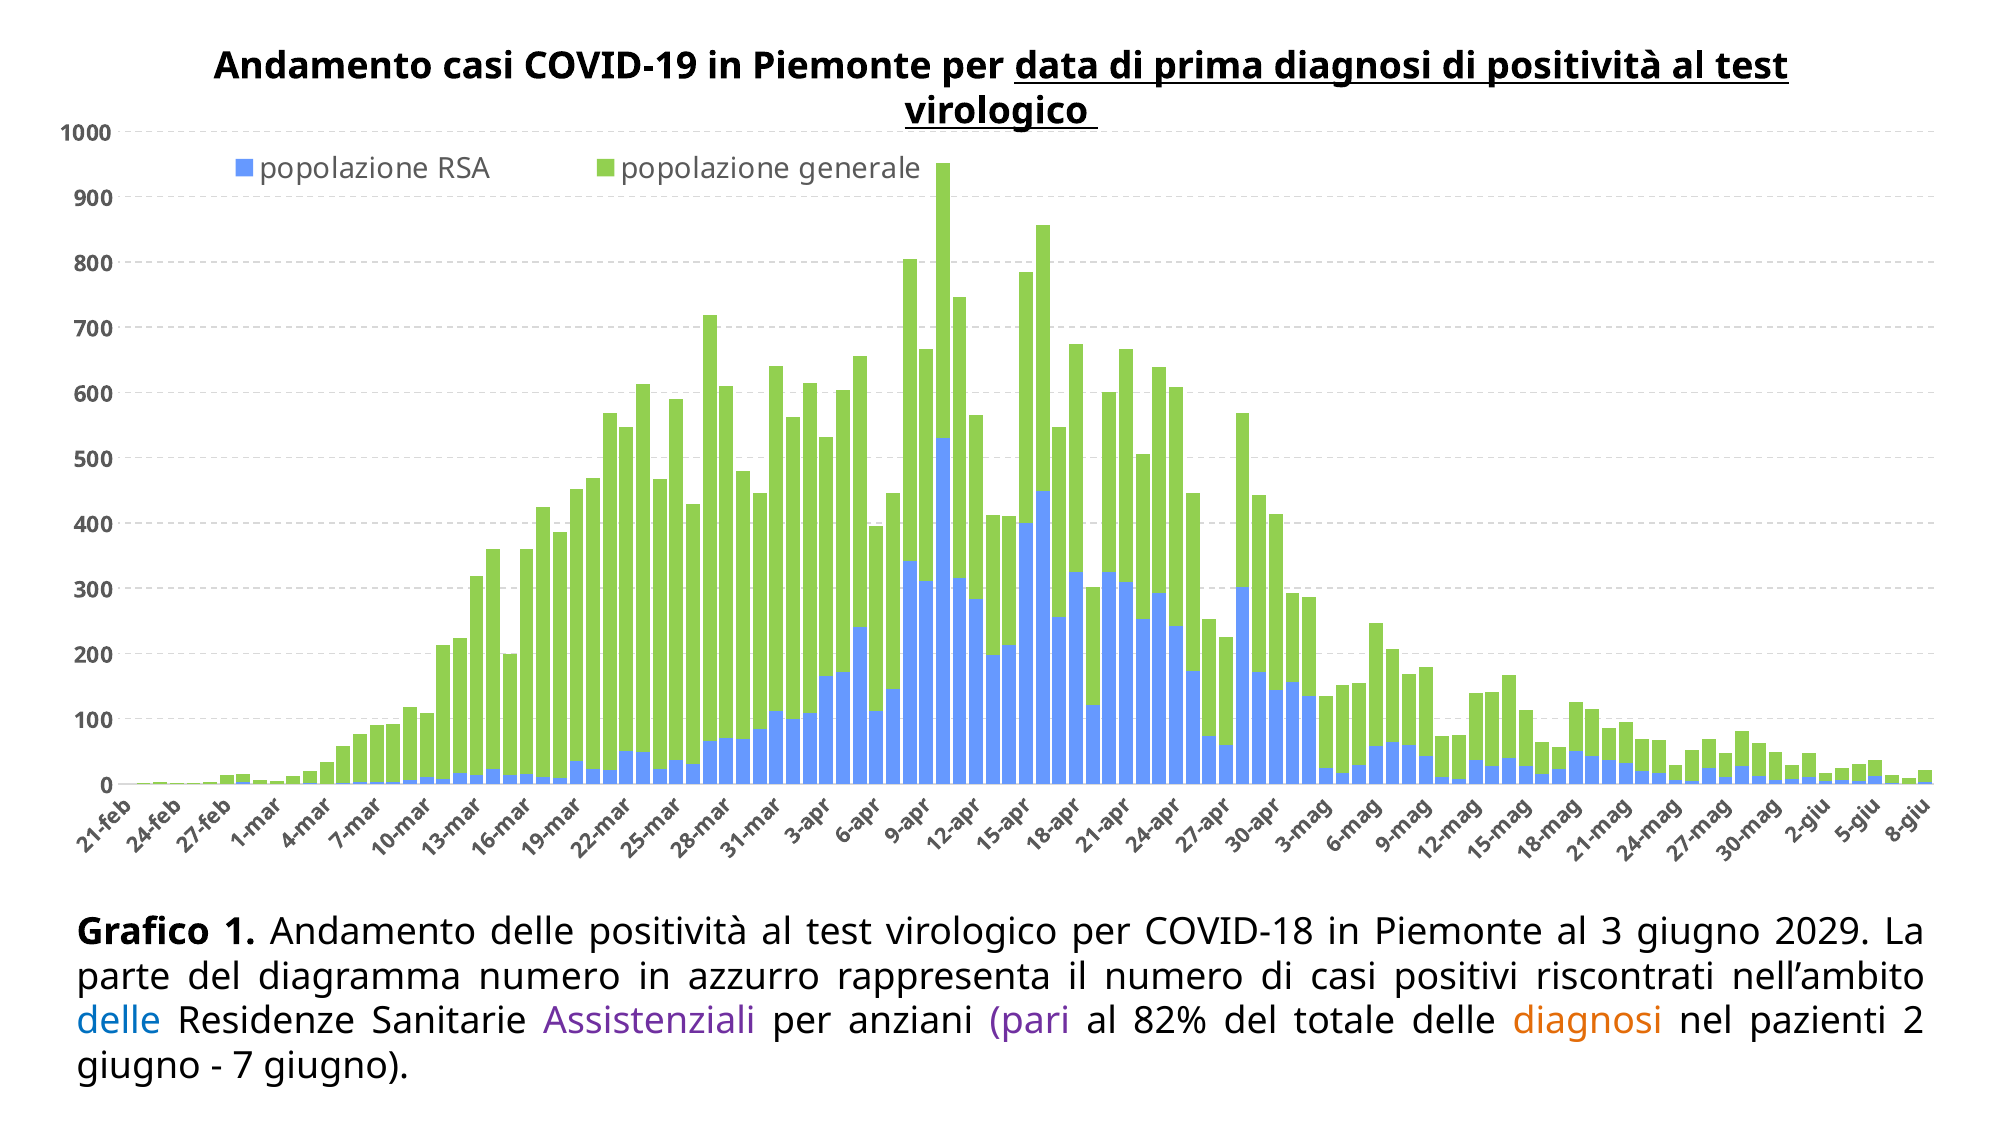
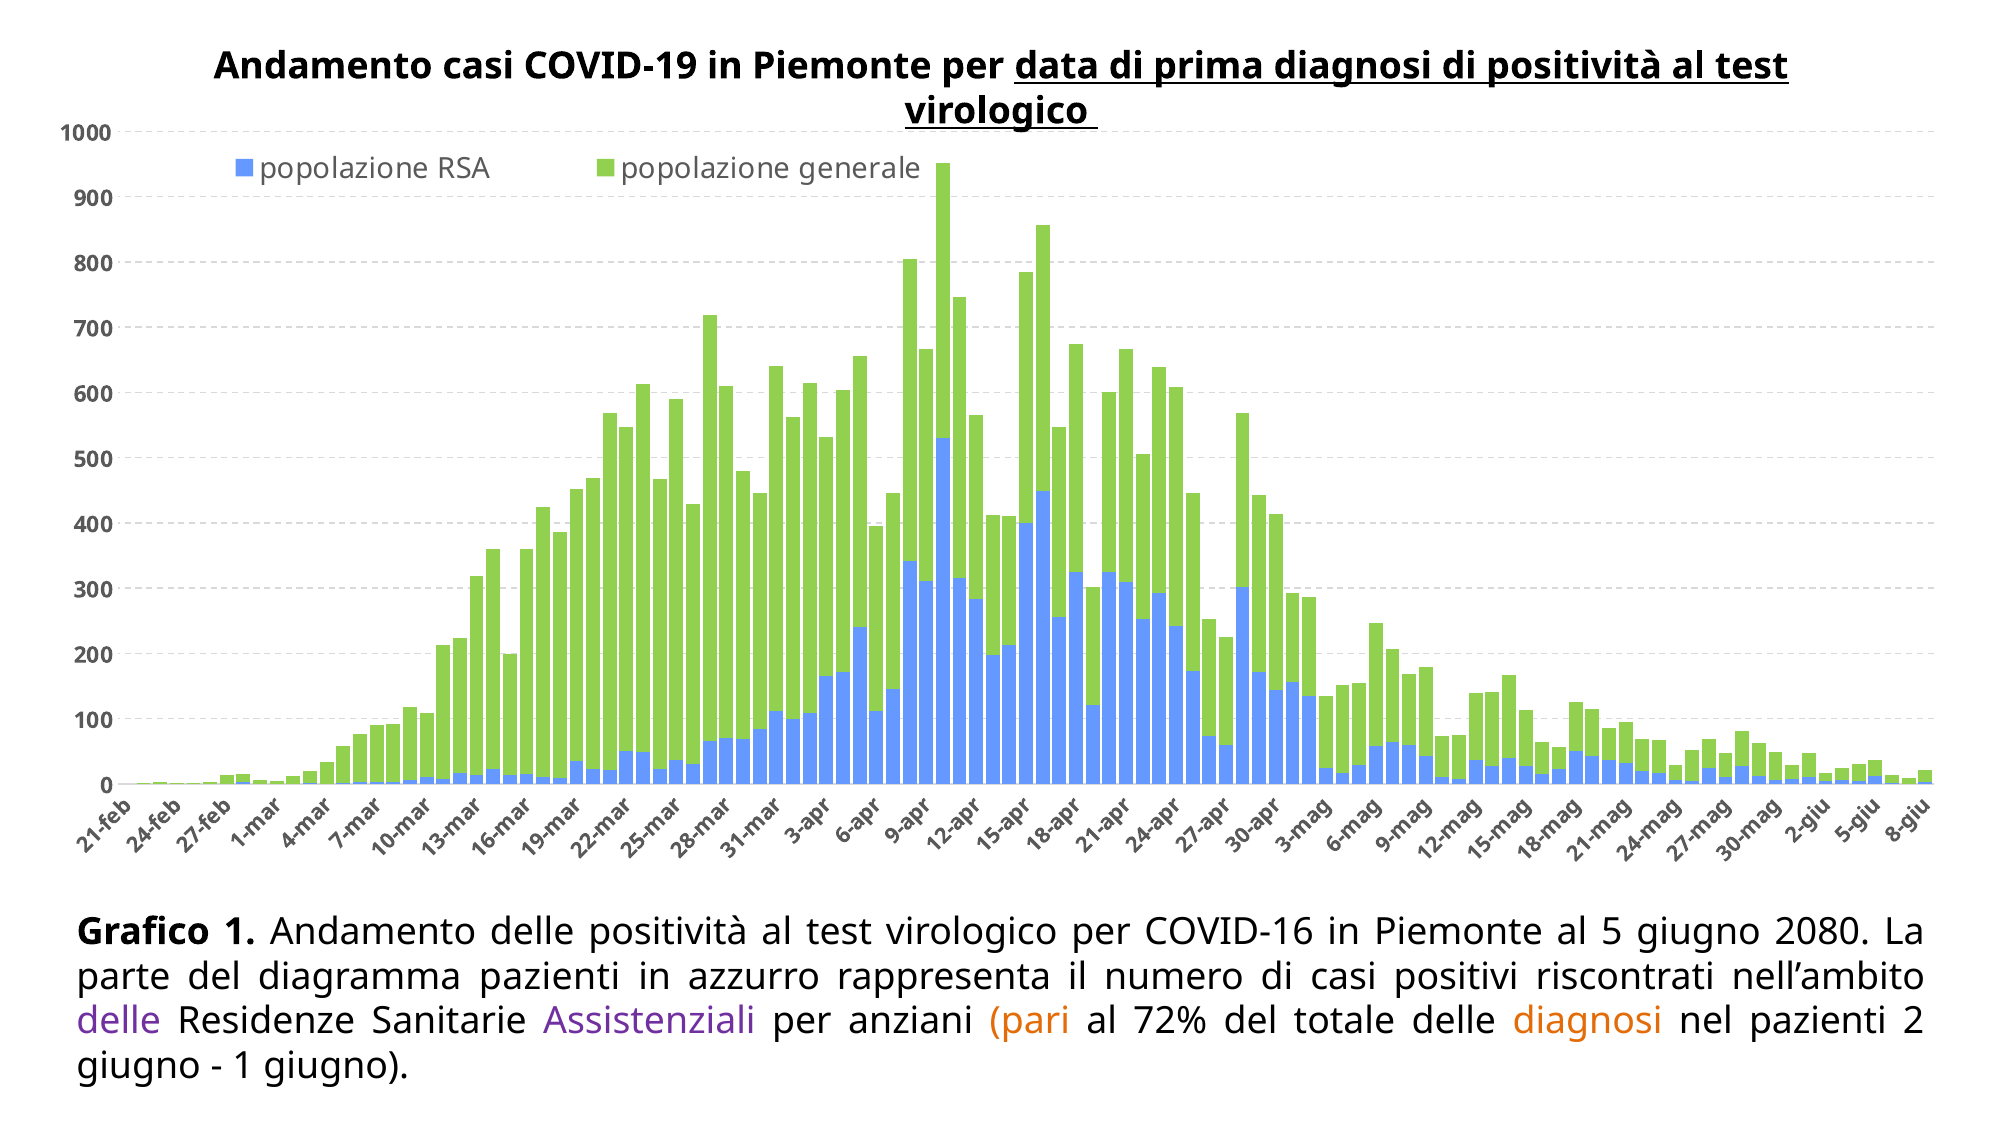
COVID-18: COVID-18 -> COVID-16
al 3: 3 -> 5
2029: 2029 -> 2080
diagramma numero: numero -> pazienti
delle at (119, 1021) colour: blue -> purple
pari colour: purple -> orange
82%: 82% -> 72%
7 at (243, 1066): 7 -> 1
